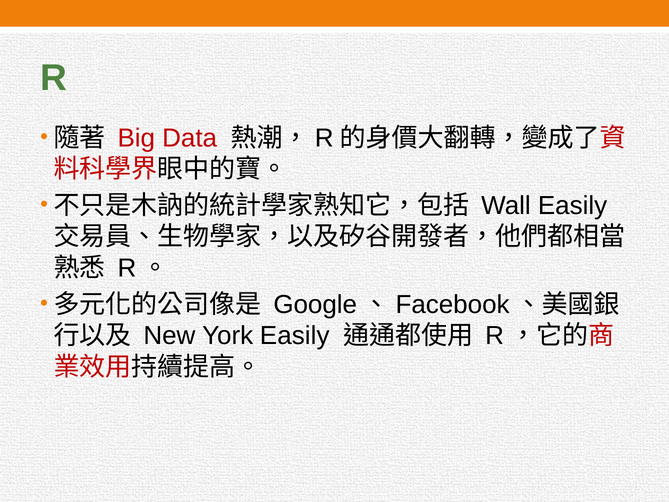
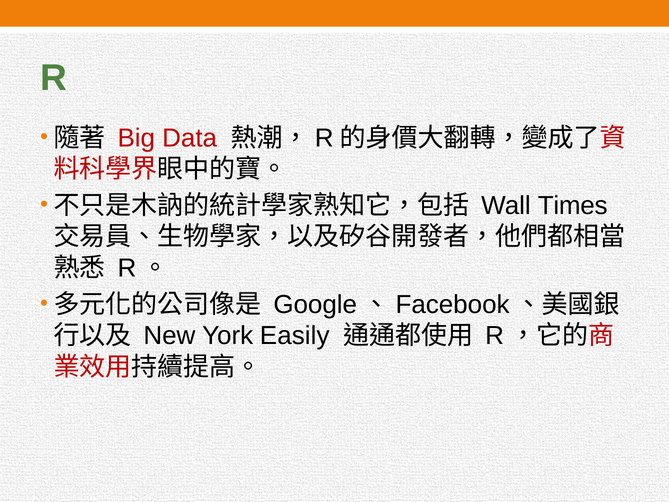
Wall Easily: Easily -> Times
